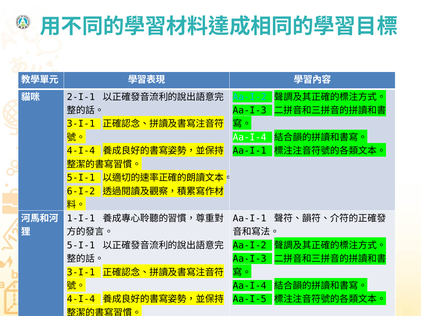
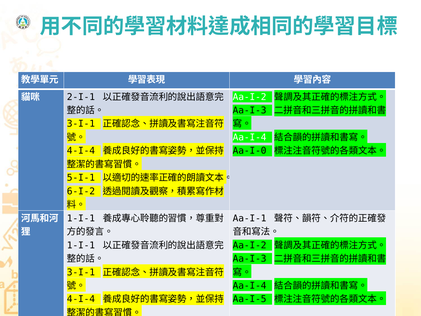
Aa-I-2 at (250, 97) colour: light blue -> white
Aa-I-1 at (250, 151): Aa-I-1 -> Aa-I-0
5-I-1 at (81, 245): 5-I-1 -> 1-I-1
